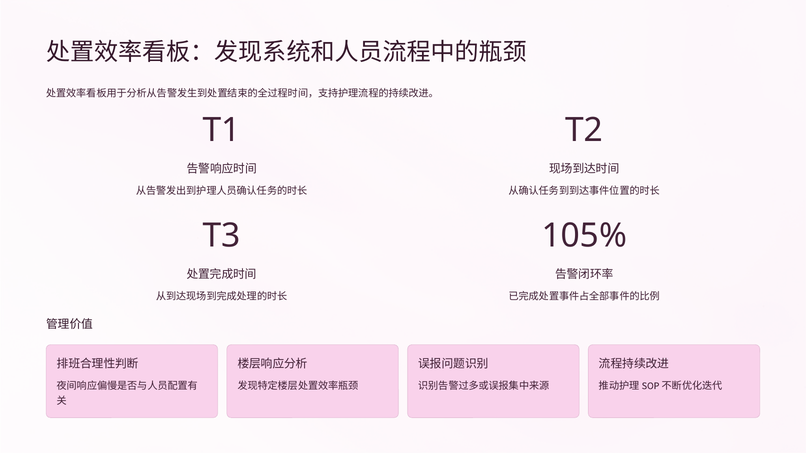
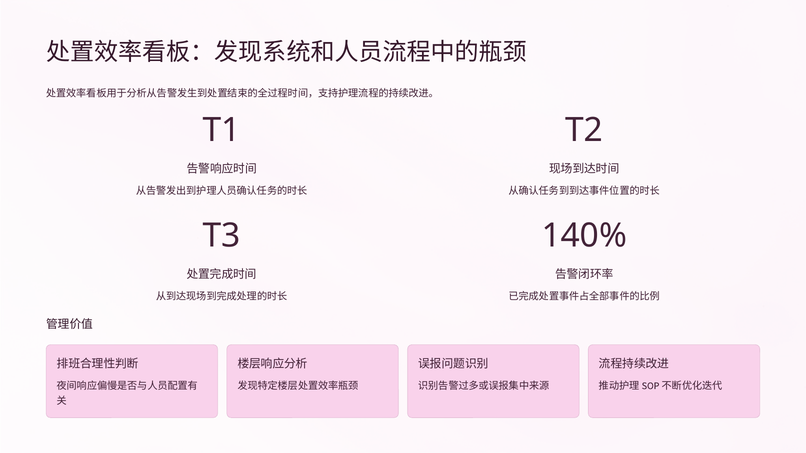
105%: 105% -> 140%
